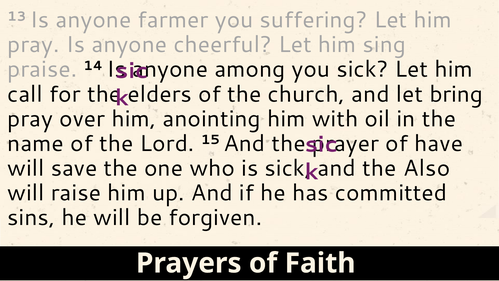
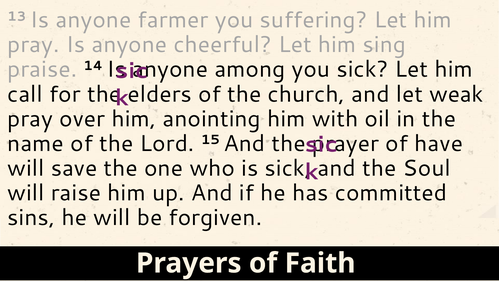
bring: bring -> weak
Also: Also -> Soul
